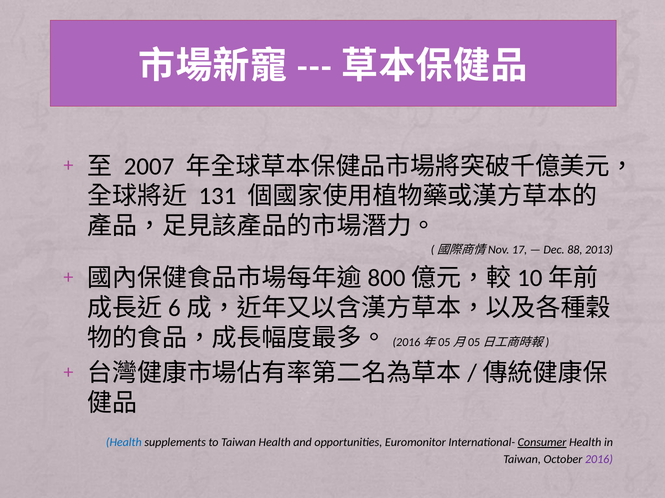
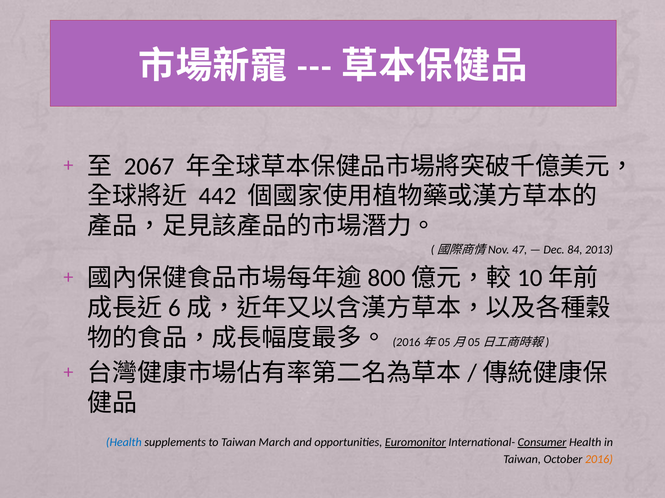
2007: 2007 -> 2067
131: 131 -> 442
17: 17 -> 47
88: 88 -> 84
Taiwan Health: Health -> March
Euromonitor underline: none -> present
2016 colour: purple -> orange
